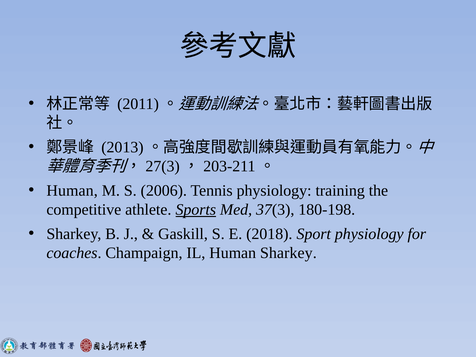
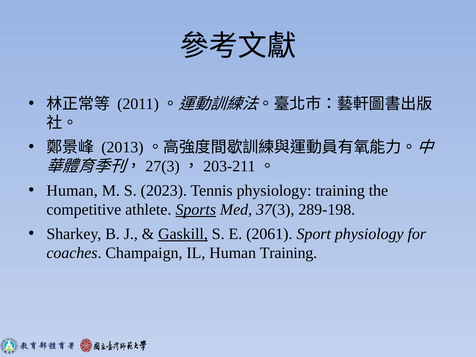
2006: 2006 -> 2023
180-198: 180-198 -> 289-198
Gaskill underline: none -> present
2018: 2018 -> 2061
Human Sharkey: Sharkey -> Training
